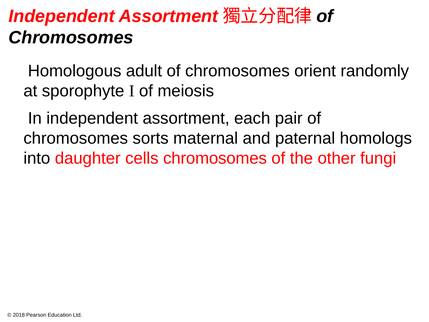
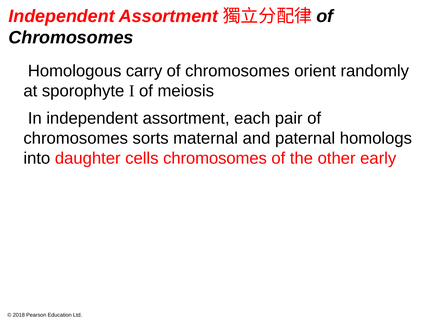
adult: adult -> carry
fungi: fungi -> early
